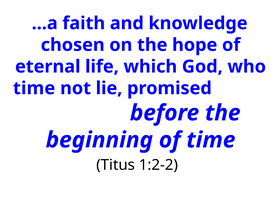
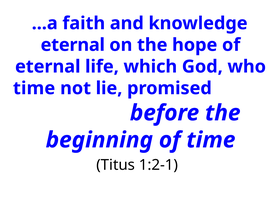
chosen at (73, 45): chosen -> eternal
1:2-2: 1:2-2 -> 1:2-1
